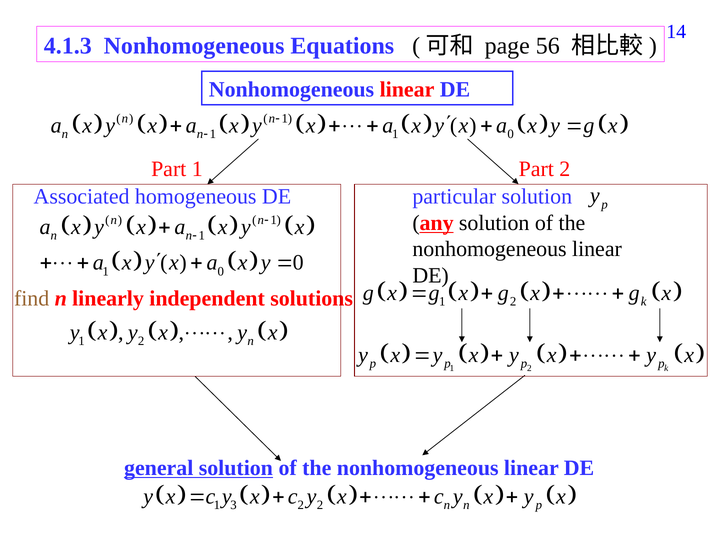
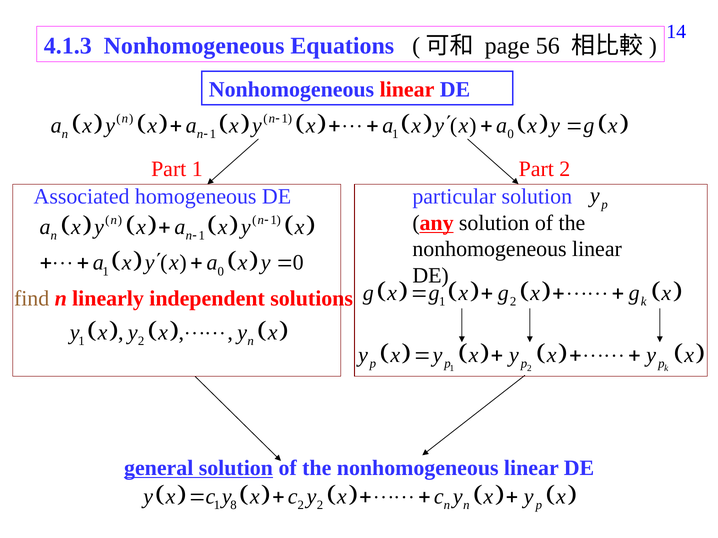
3: 3 -> 8
